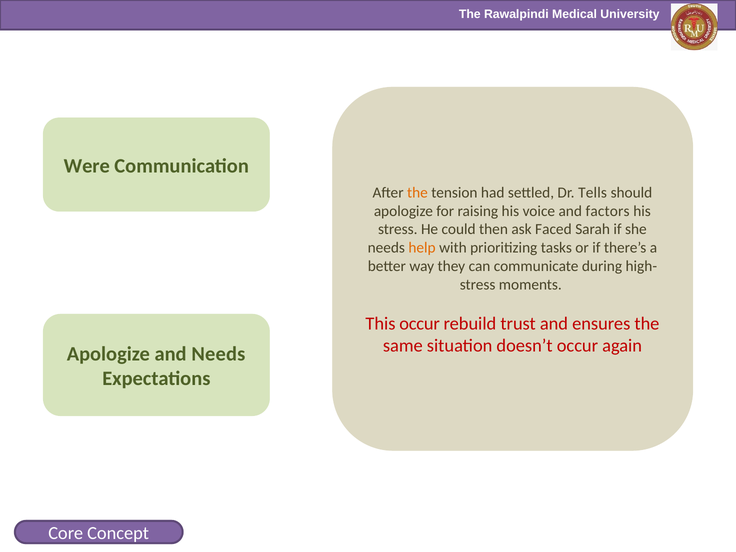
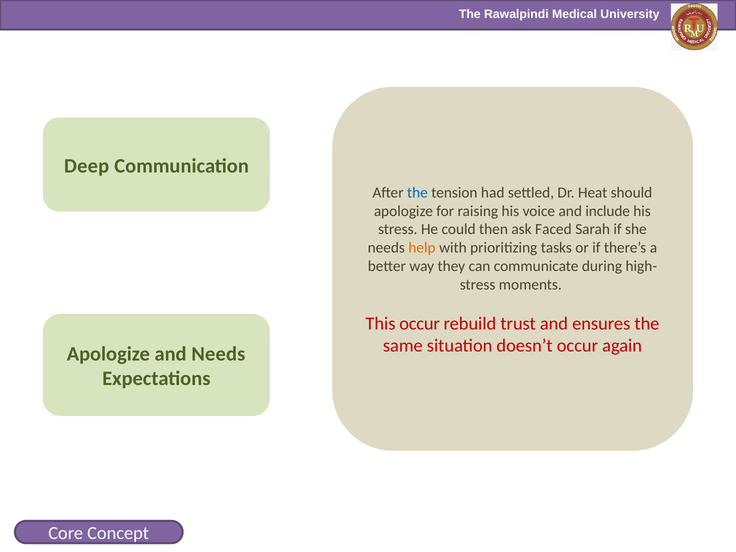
Were: Were -> Deep
the at (417, 193) colour: orange -> blue
Tells: Tells -> Heat
factors: factors -> include
